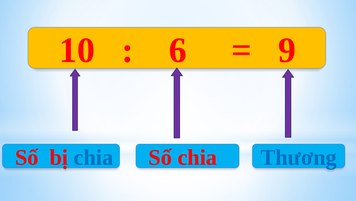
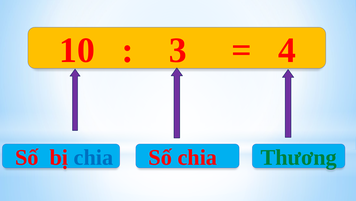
6: 6 -> 3
9: 9 -> 4
Thương colour: blue -> green
